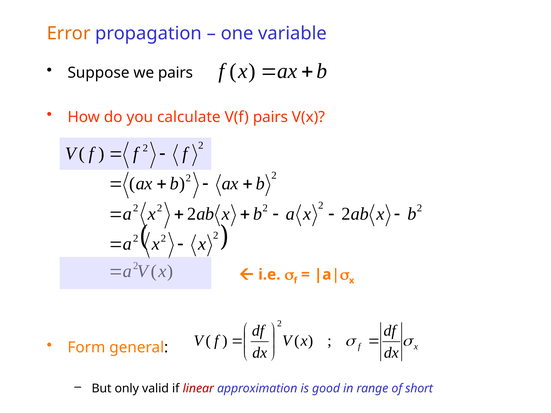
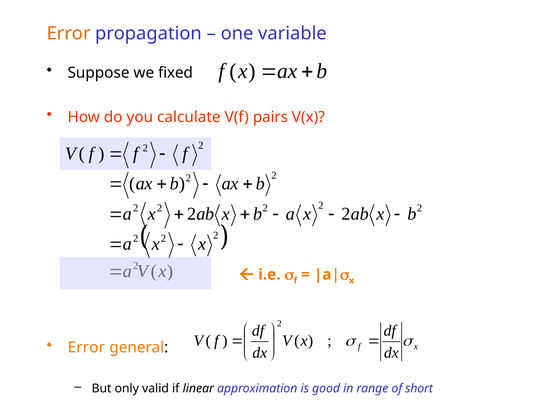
we pairs: pairs -> fixed
Form at (86, 348): Form -> Error
linear colour: red -> black
